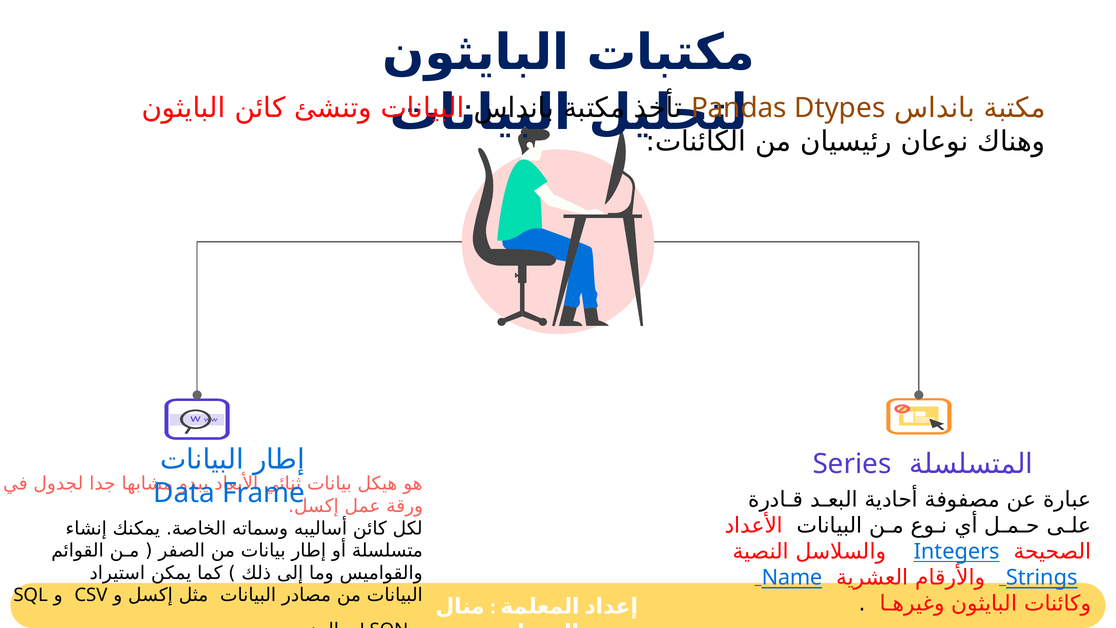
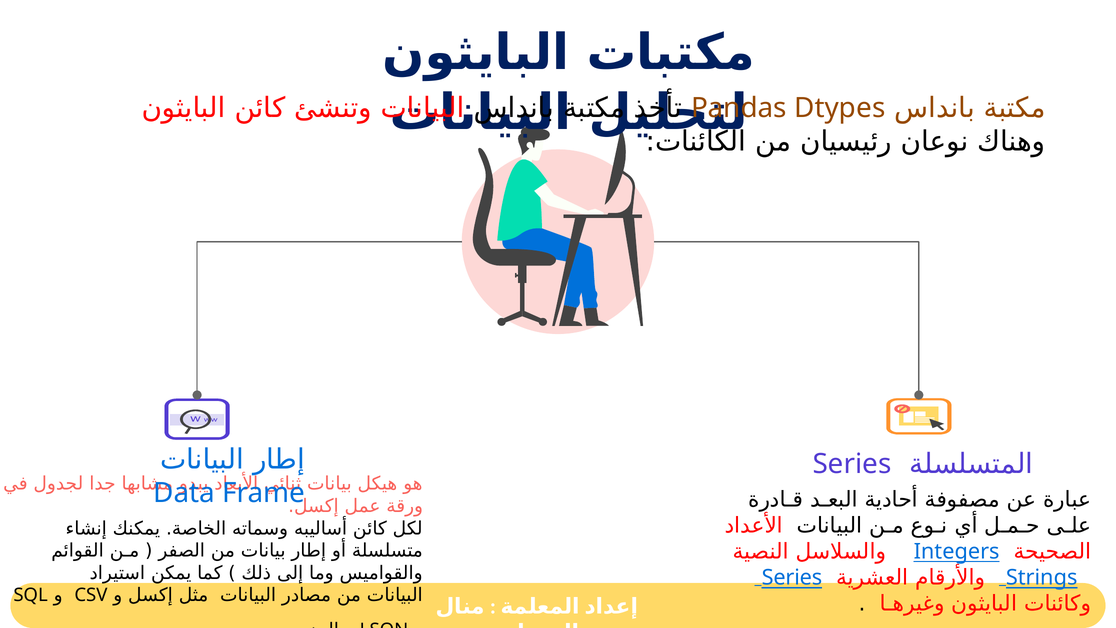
Name at (792, 577): Name -> Series
